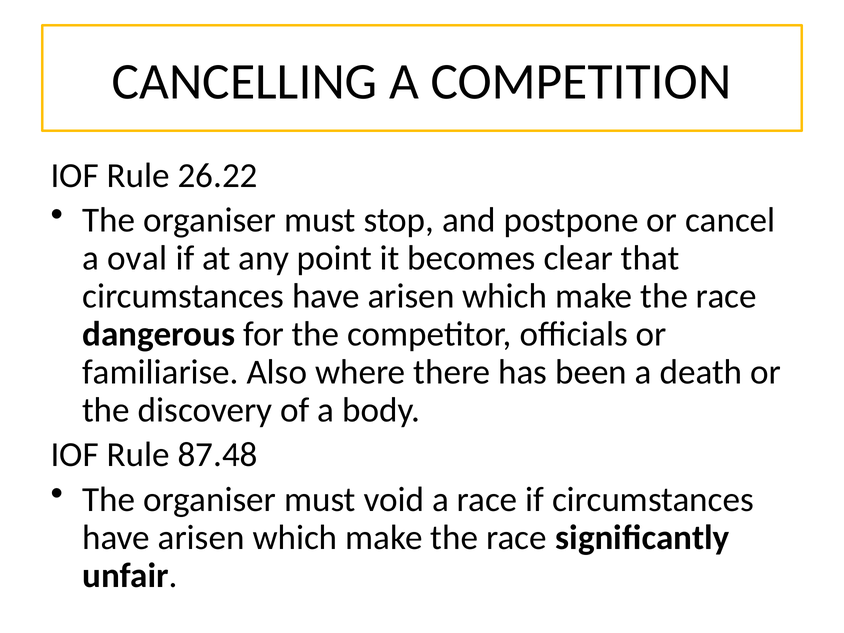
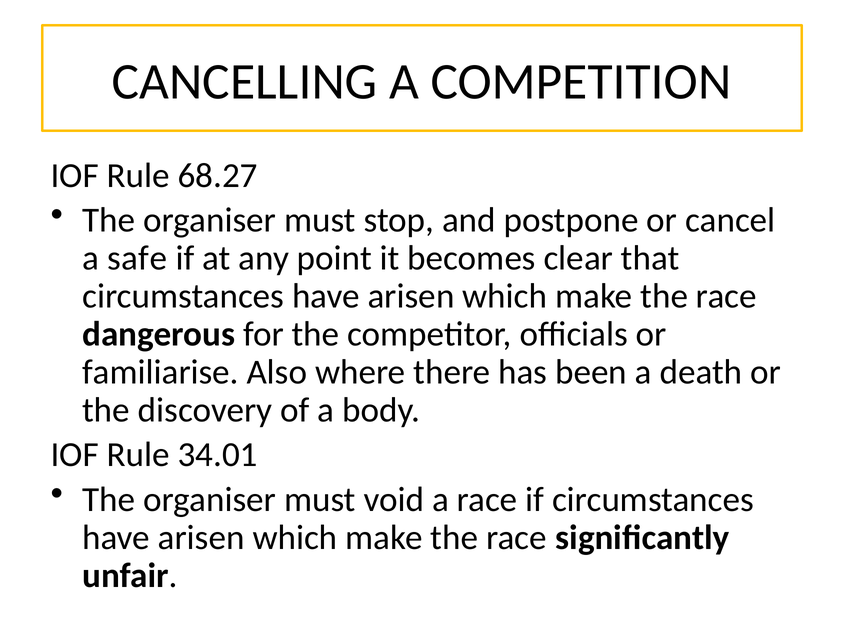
26.22: 26.22 -> 68.27
oval: oval -> safe
87.48: 87.48 -> 34.01
